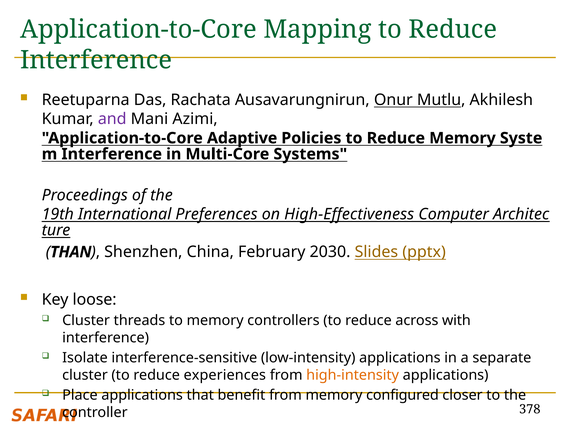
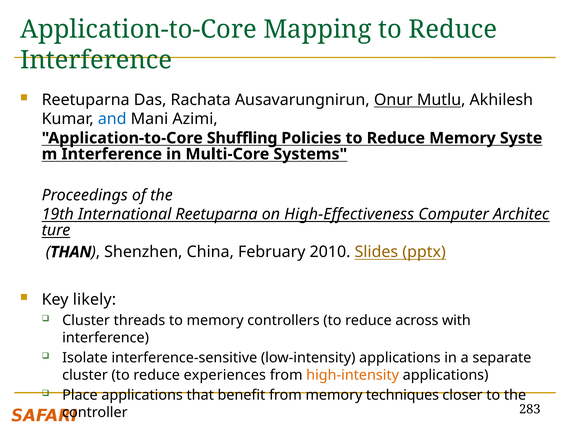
and colour: purple -> blue
Adaptive: Adaptive -> Shuffling
International Preferences: Preferences -> Reetuparna
2030: 2030 -> 2010
loose: loose -> likely
configured: configured -> techniques
378: 378 -> 283
